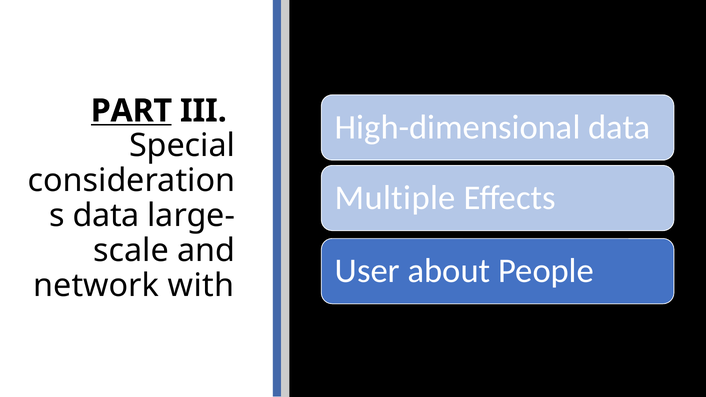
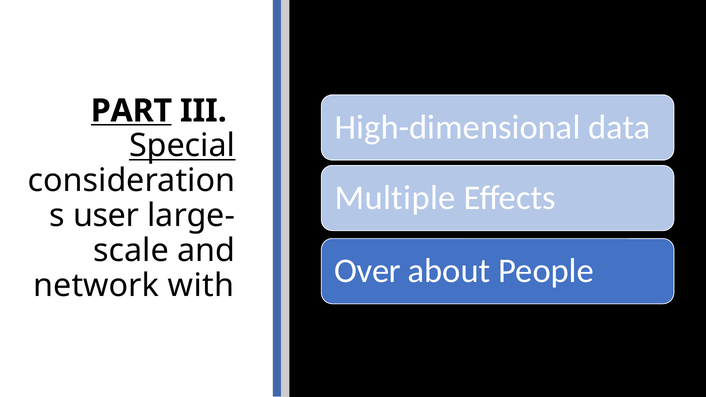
Special underline: none -> present
data at (106, 216): data -> user
User: User -> Over
